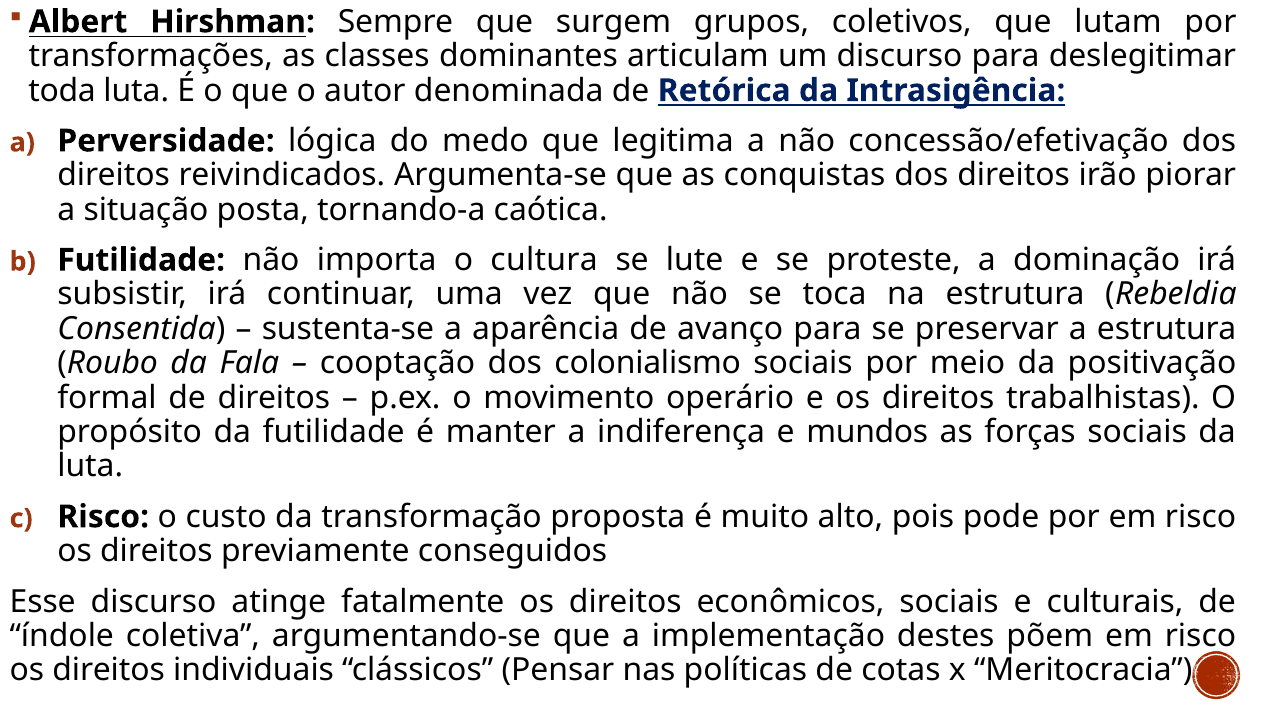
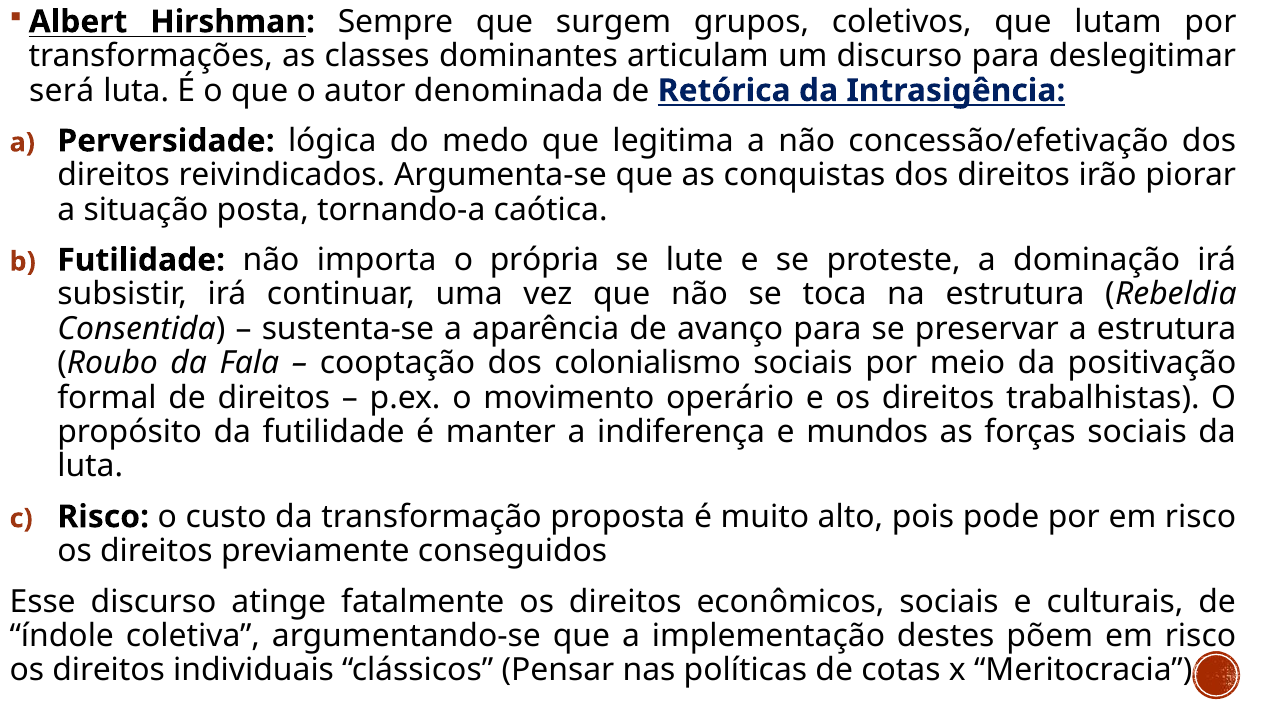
toda: toda -> será
cultura: cultura -> própria
